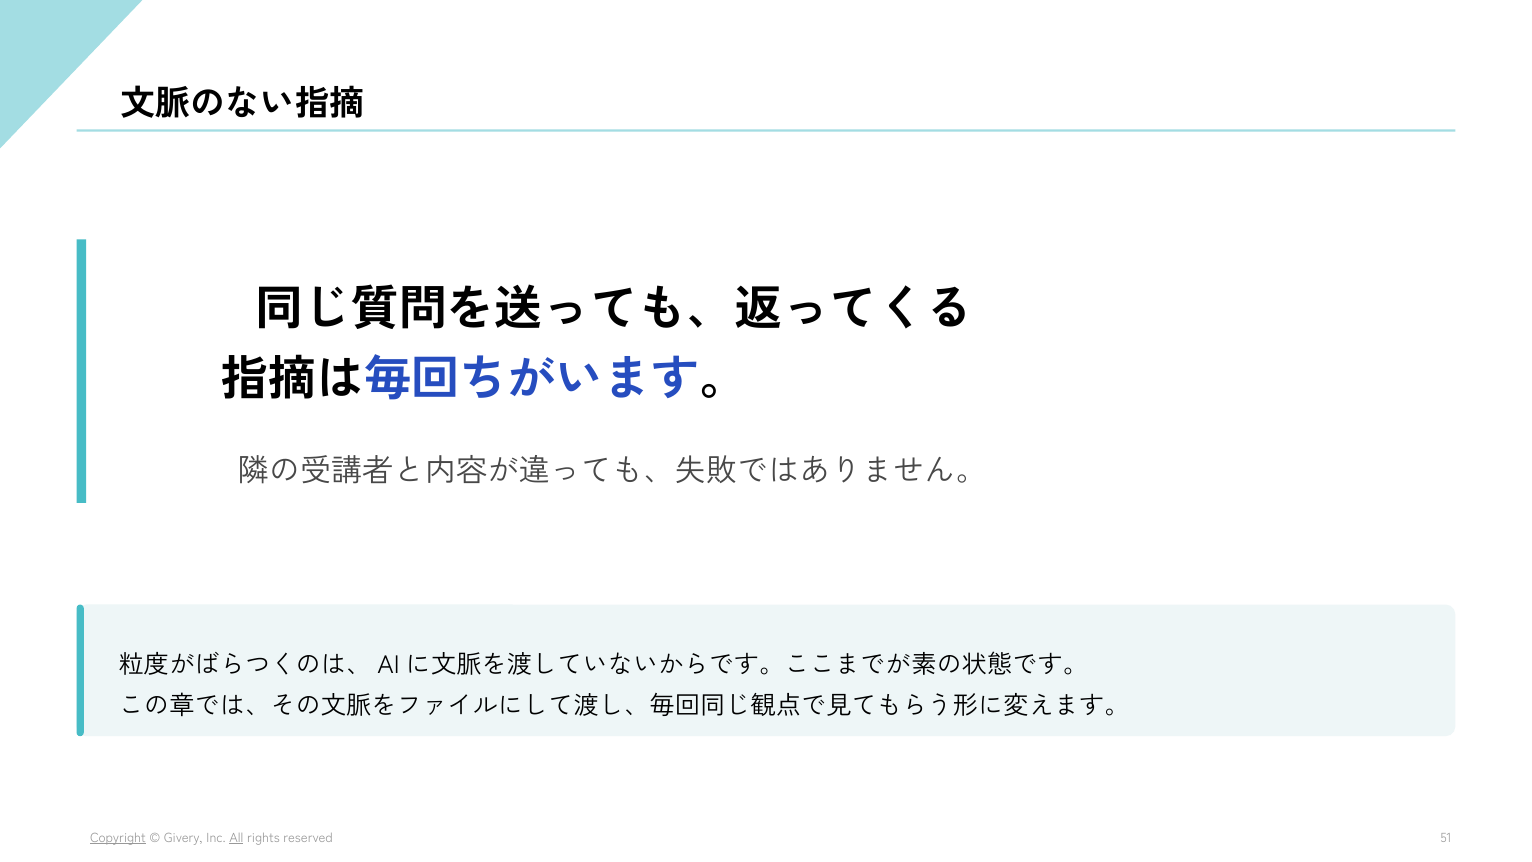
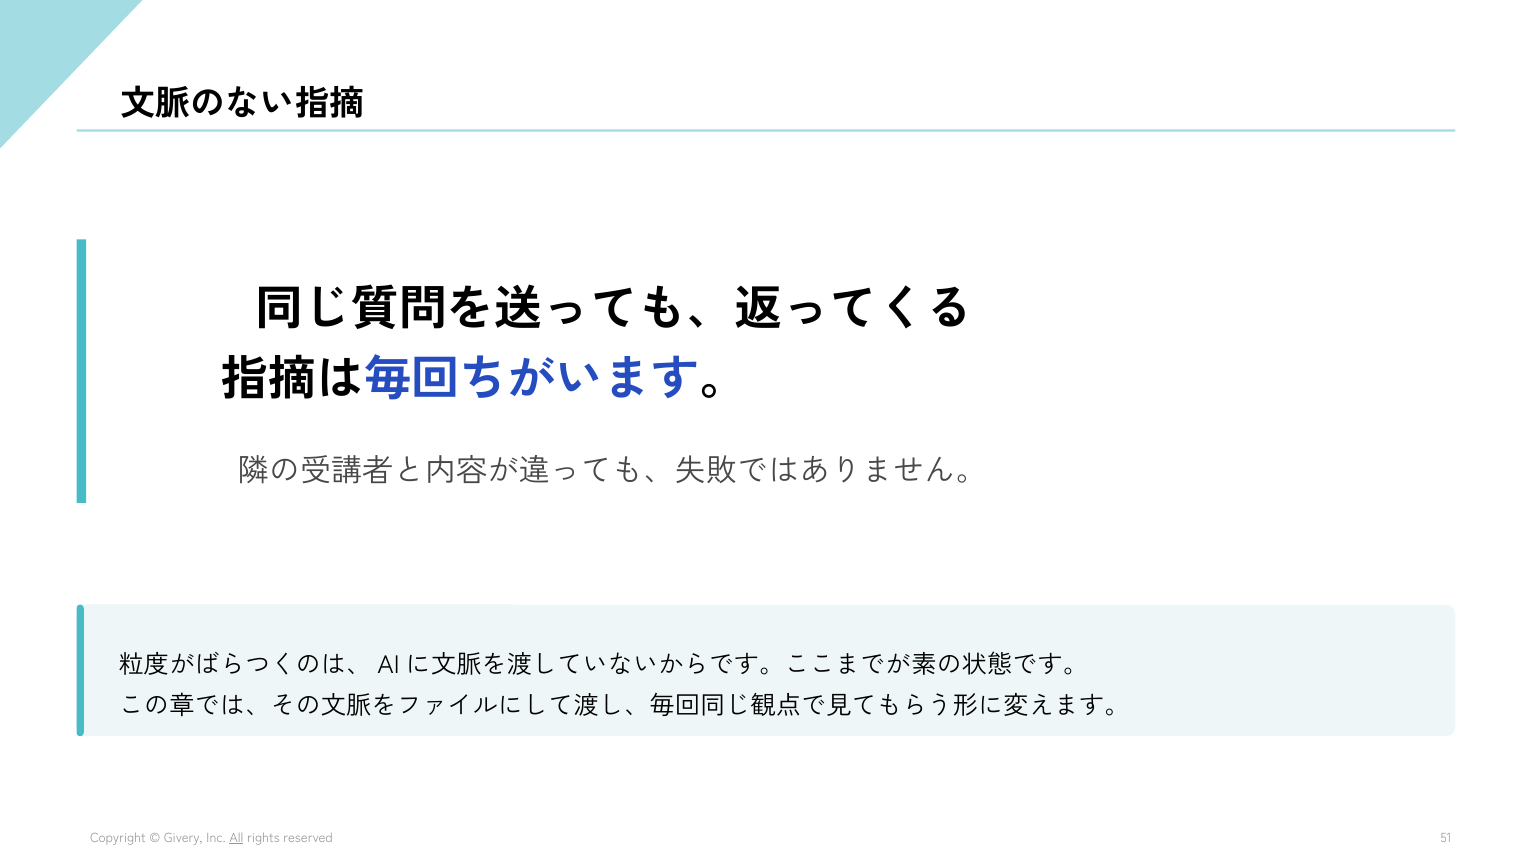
Copyright underline: present -> none
